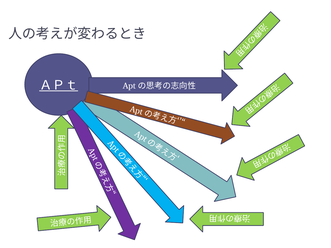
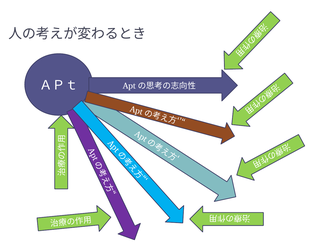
ＡＰｔ underline: present -> none
